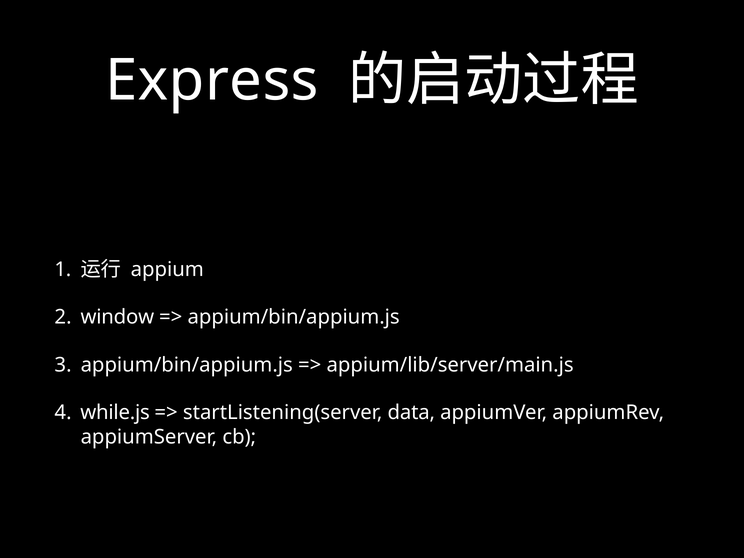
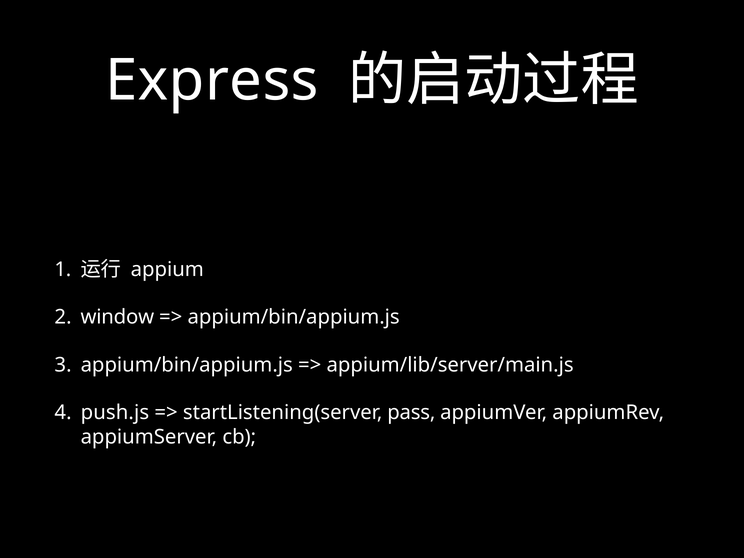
while.js: while.js -> push.js
data: data -> pass
